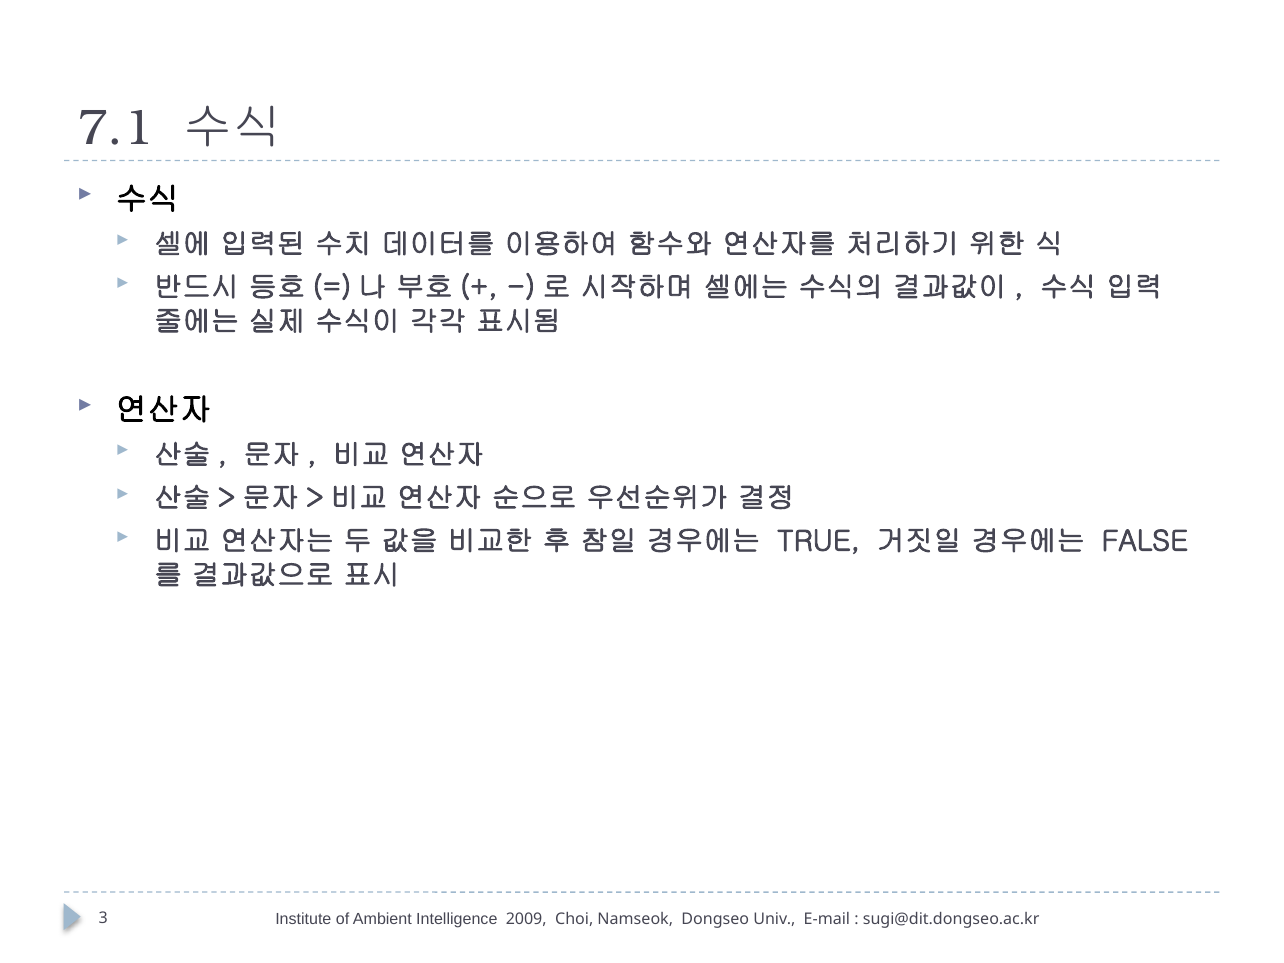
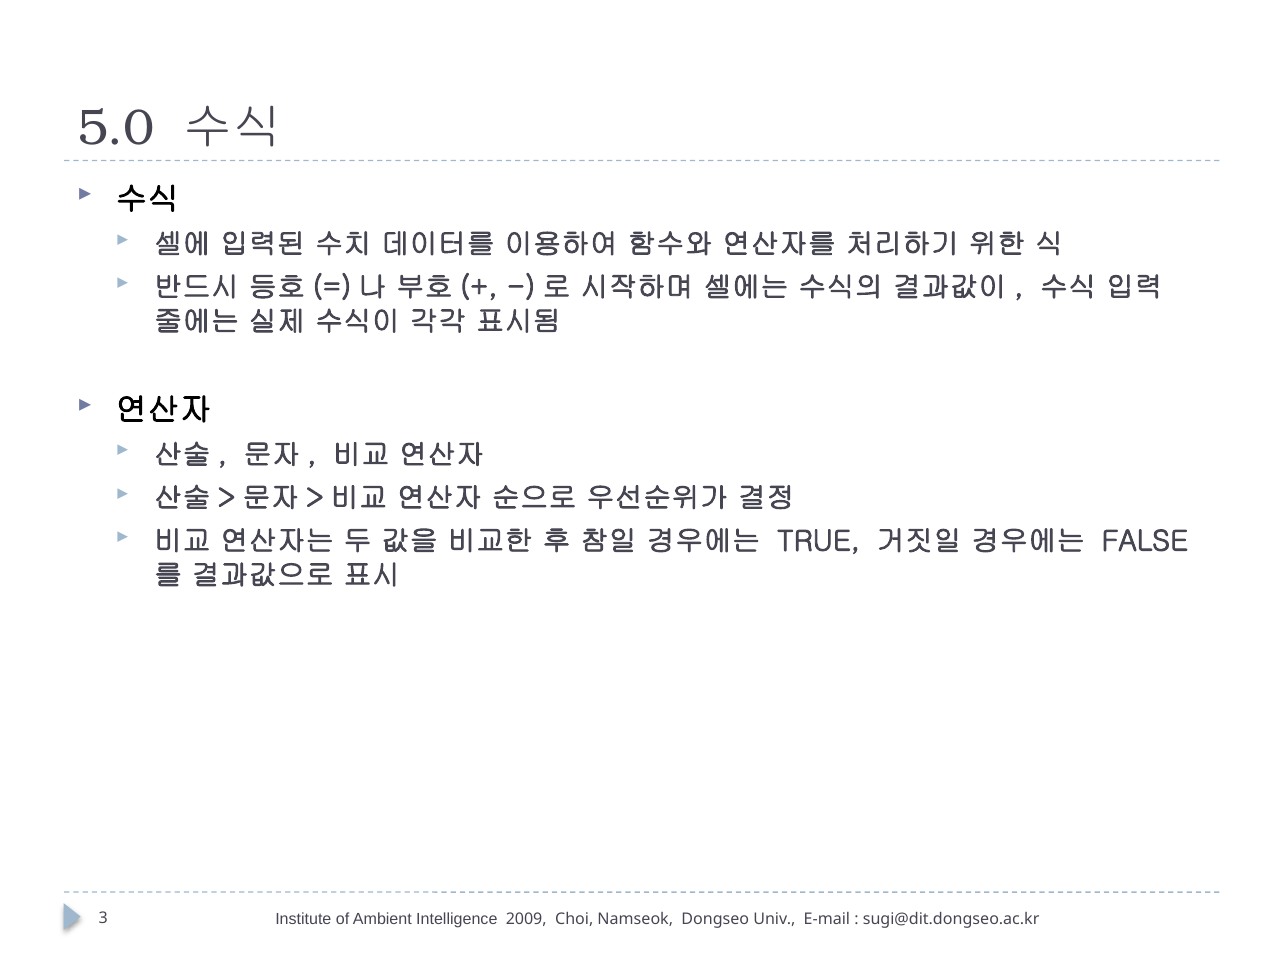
7.1: 7.1 -> 5.0
